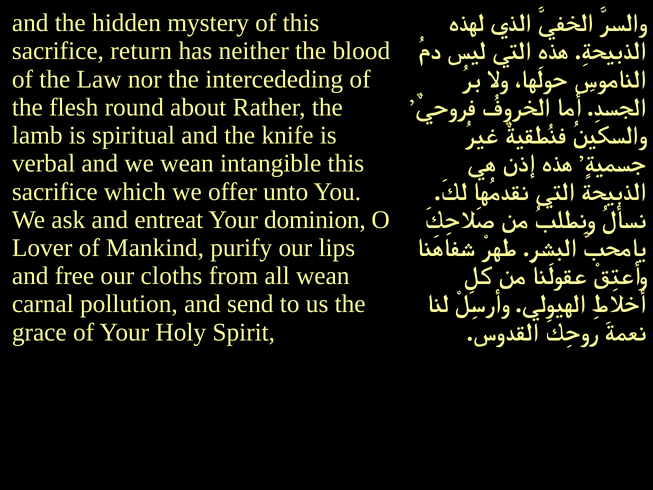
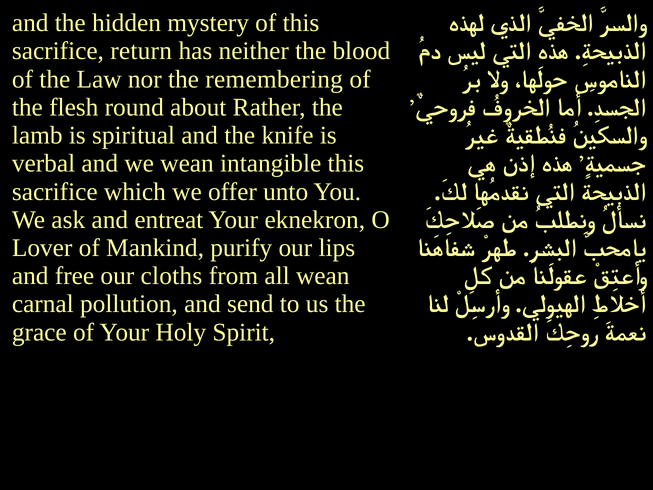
intercededing: intercededing -> remembering
dominion: dominion -> eknekron
